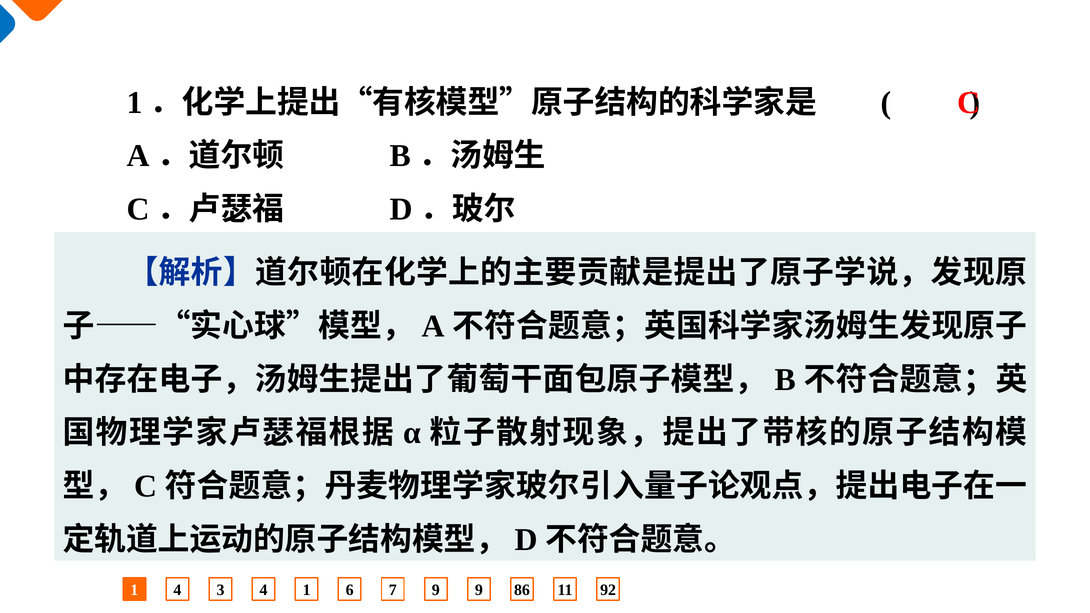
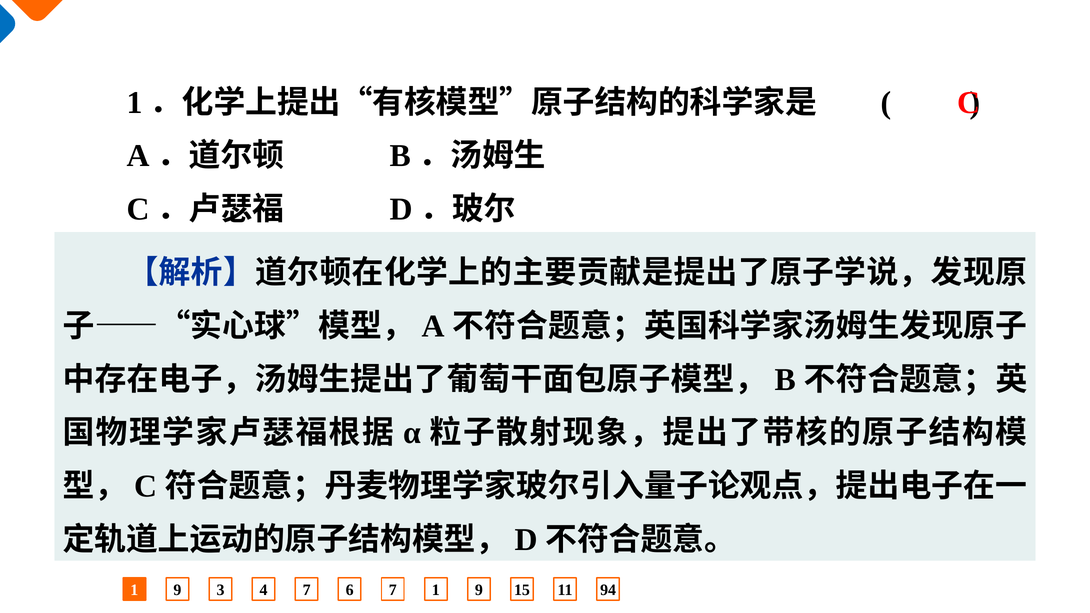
4 at (177, 590): 4 -> 9
4 1: 1 -> 7
7 9: 9 -> 1
86: 86 -> 15
92: 92 -> 94
